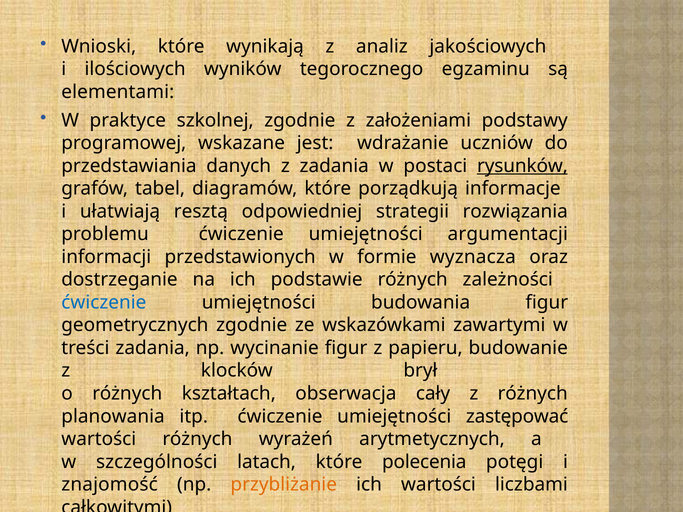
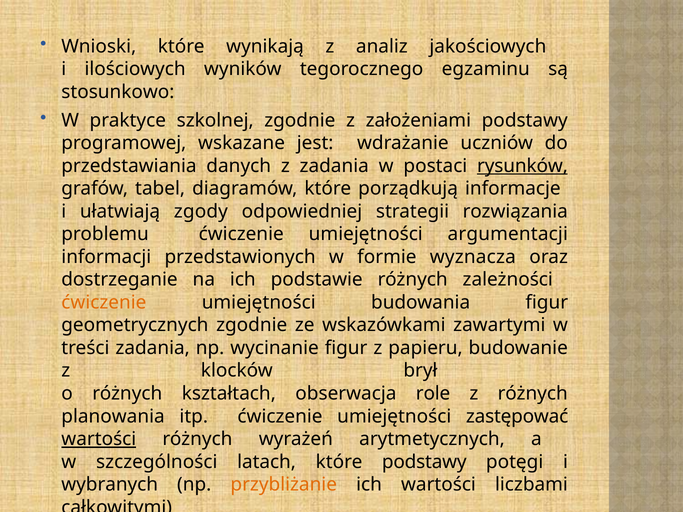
elementami: elementami -> stosunkowo
resztą: resztą -> zgody
ćwiczenie at (104, 303) colour: blue -> orange
cały: cały -> role
wartości at (99, 439) underline: none -> present
które polecenia: polecenia -> podstawy
znajomość: znajomość -> wybranych
